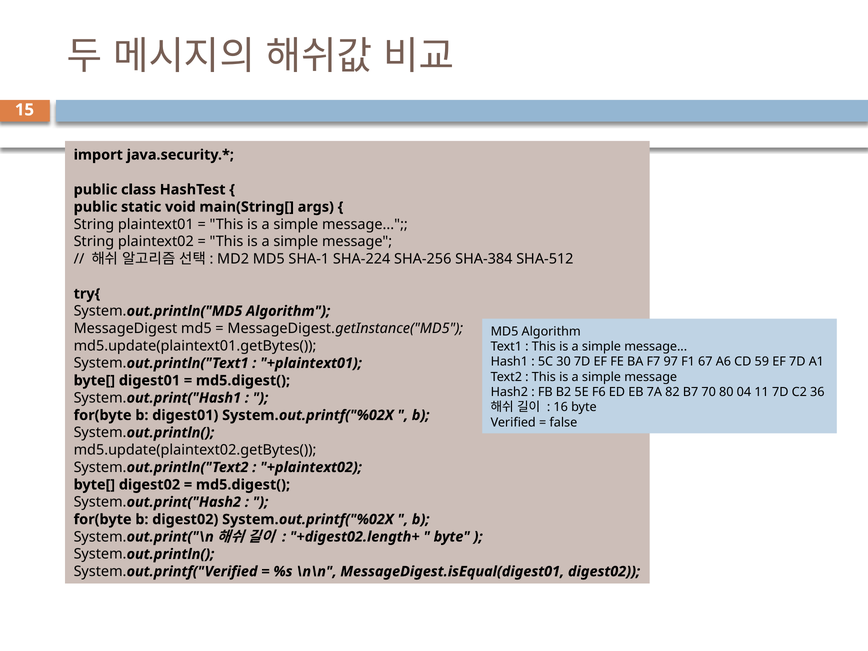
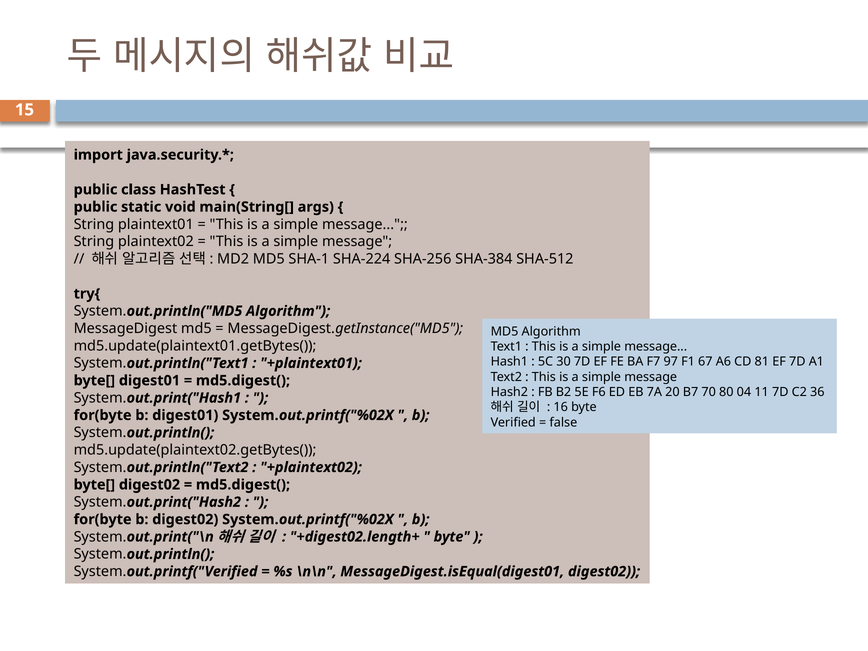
59: 59 -> 81
82: 82 -> 20
